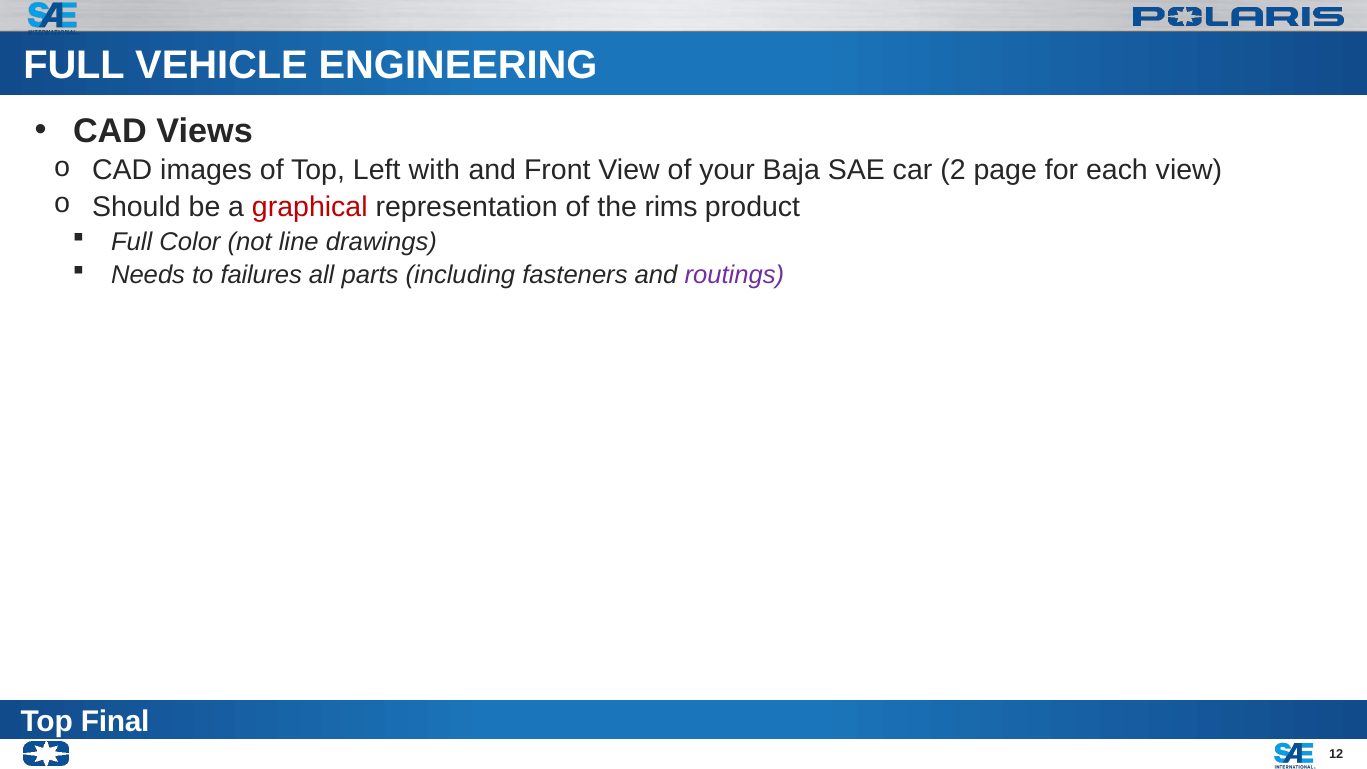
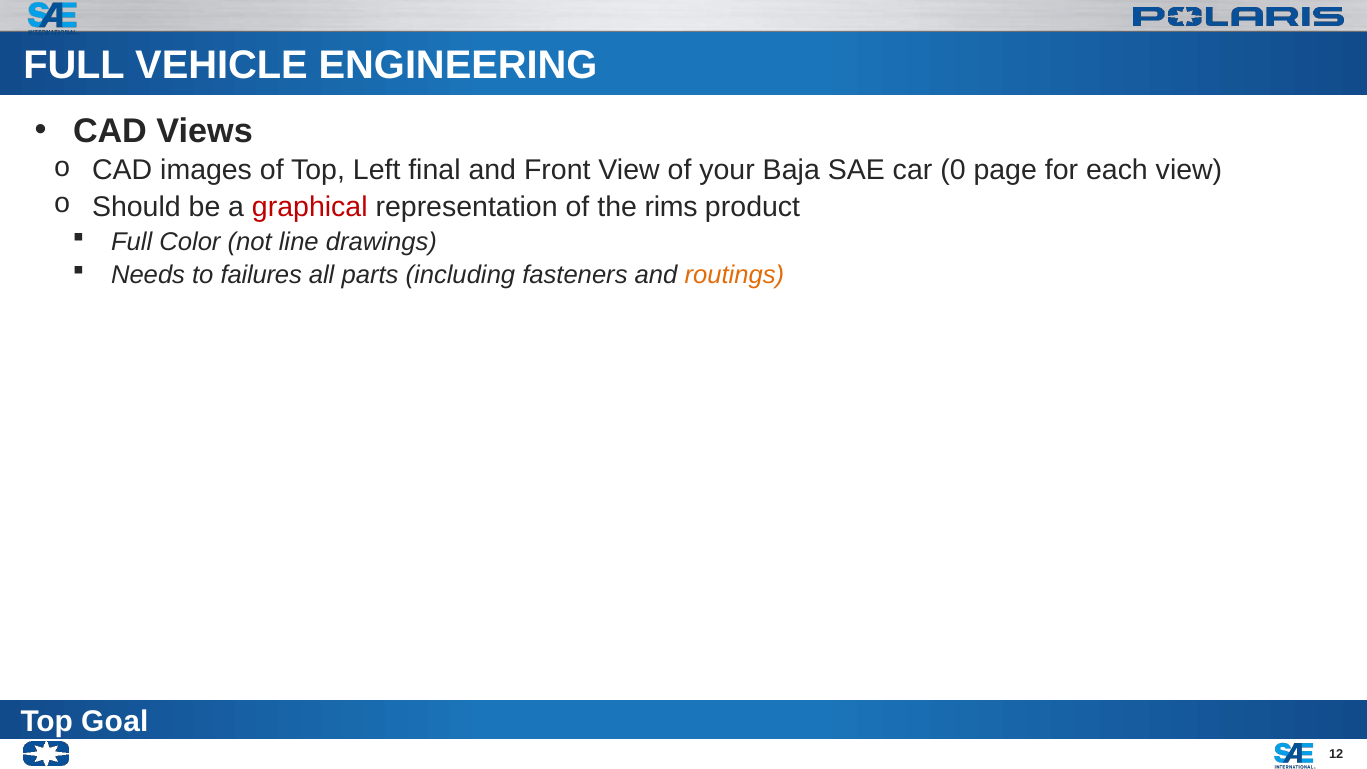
with: with -> final
2: 2 -> 0
routings colour: purple -> orange
Final: Final -> Goal
